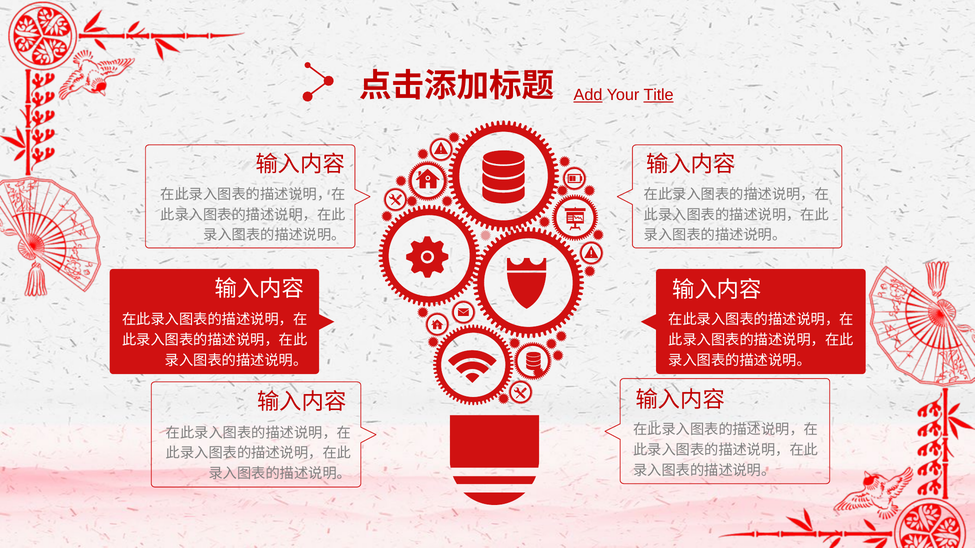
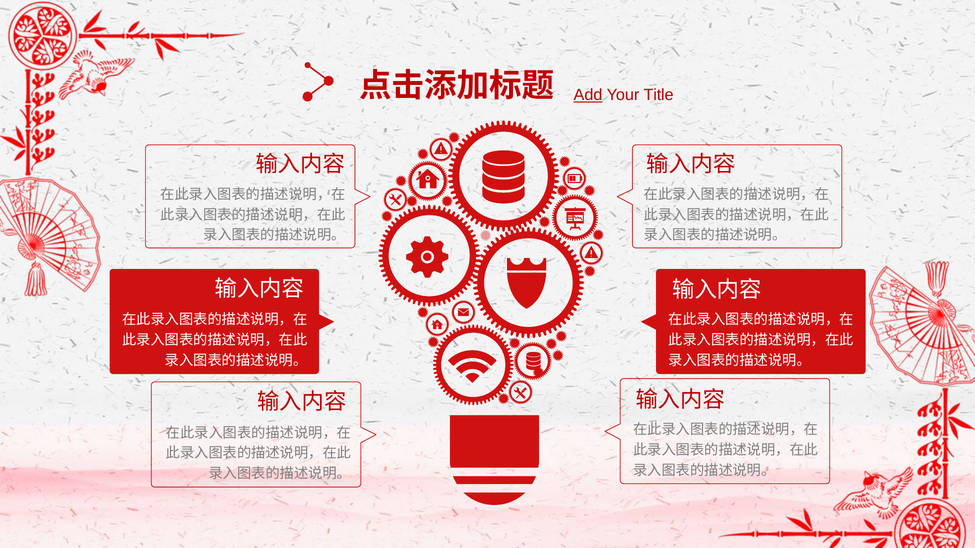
Title underline: present -> none
